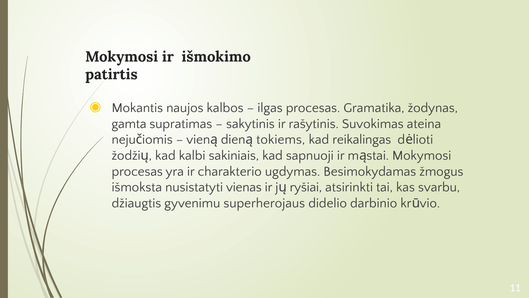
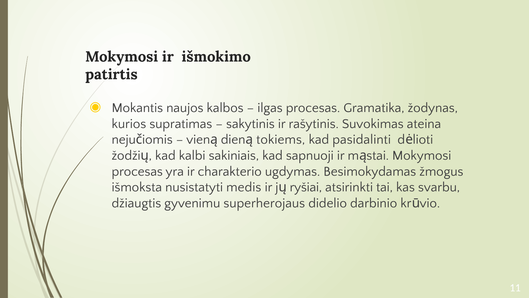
gamta: gamta -> kurios
reikalingas: reikalingas -> pasidalinti
vienas: vienas -> medis
